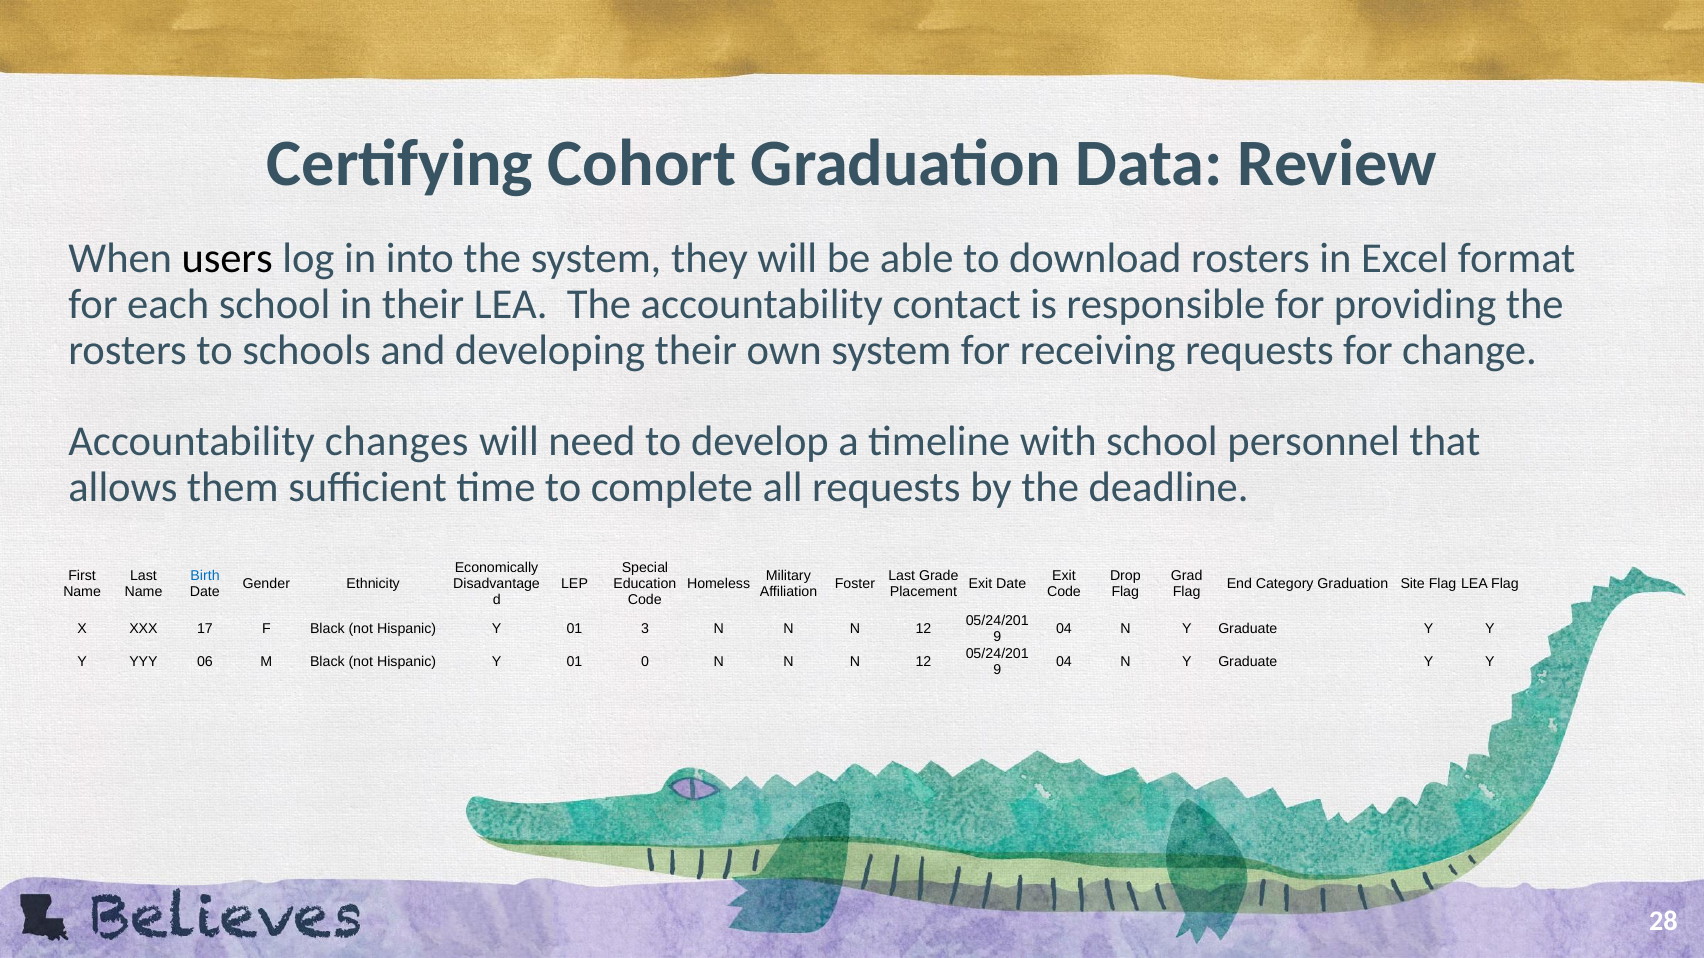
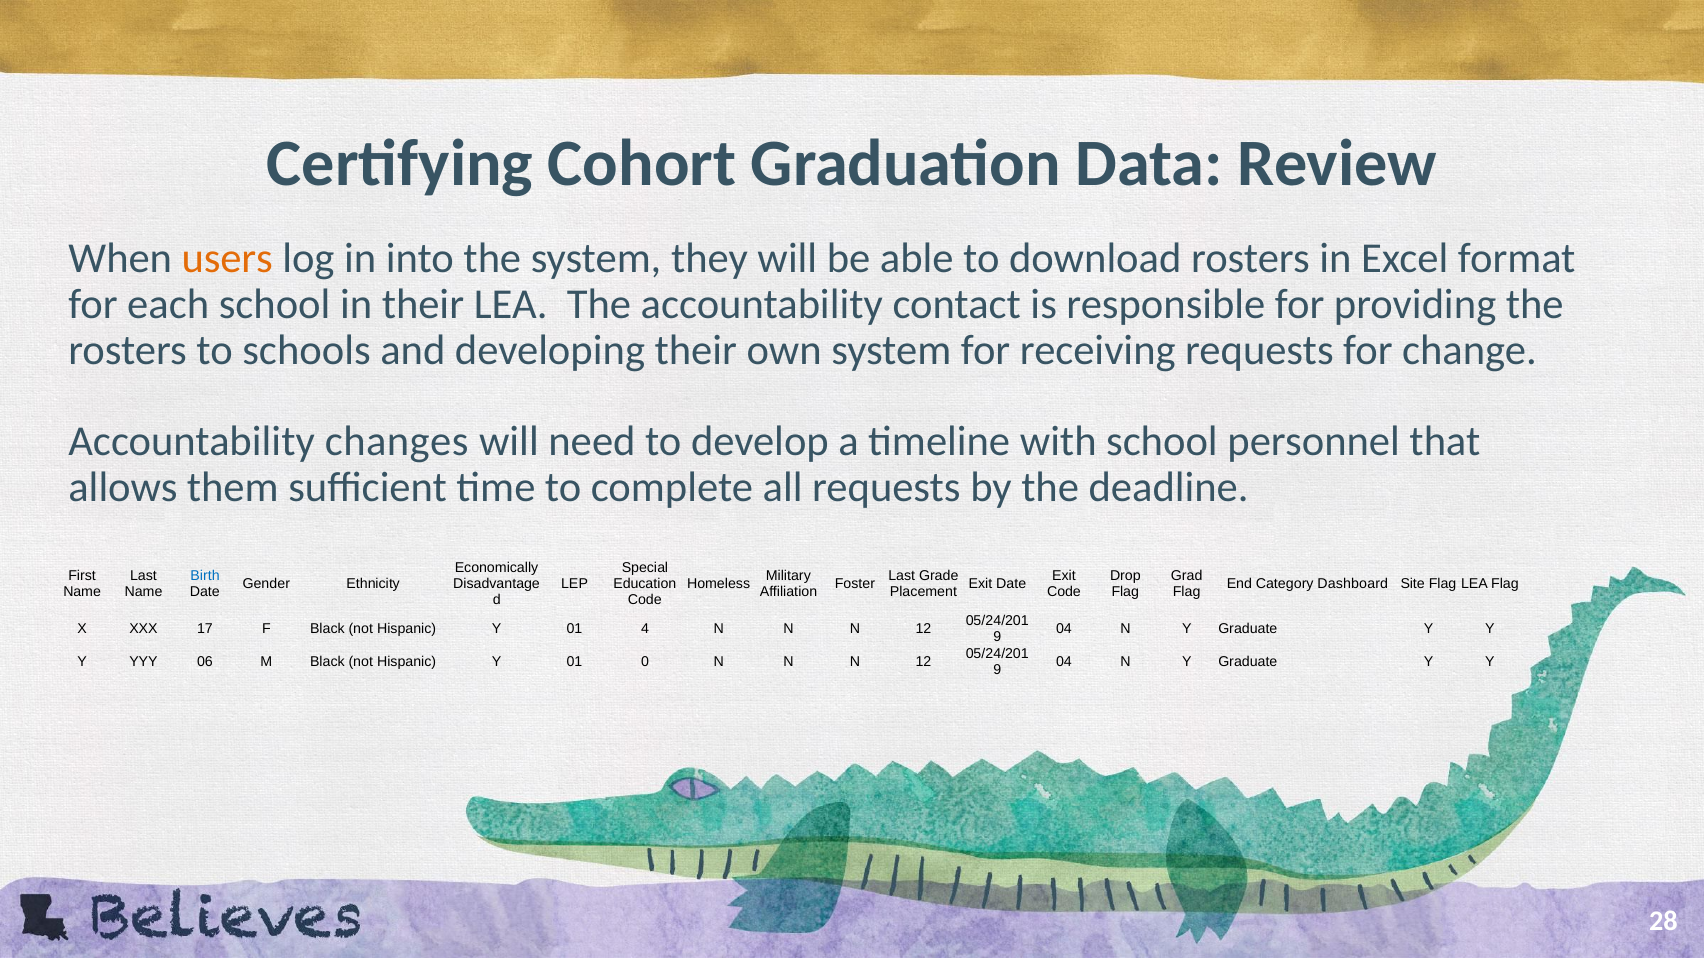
users colour: black -> orange
Category Graduation: Graduation -> Dashboard
3: 3 -> 4
